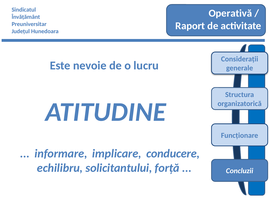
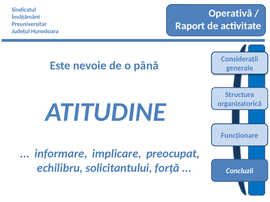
lucru: lucru -> până
conducere: conducere -> preocupat
